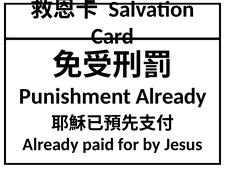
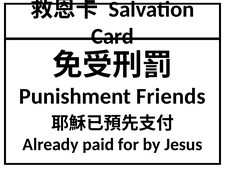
Punishment Already: Already -> Friends
